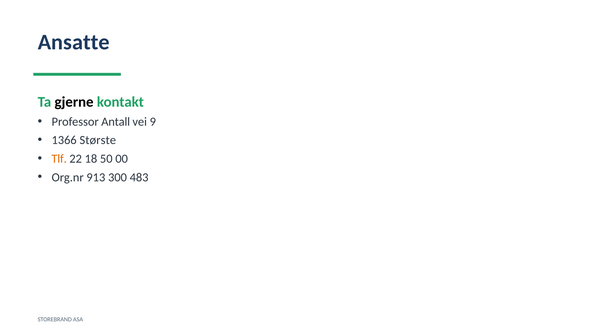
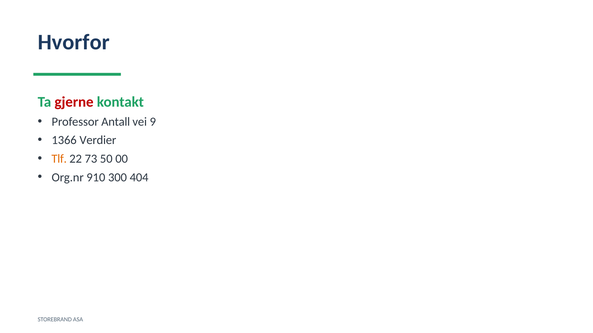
Ansatte: Ansatte -> Hvorfor
gjerne colour: black -> red
Største: Største -> Verdier
18: 18 -> 73
913: 913 -> 910
483: 483 -> 404
